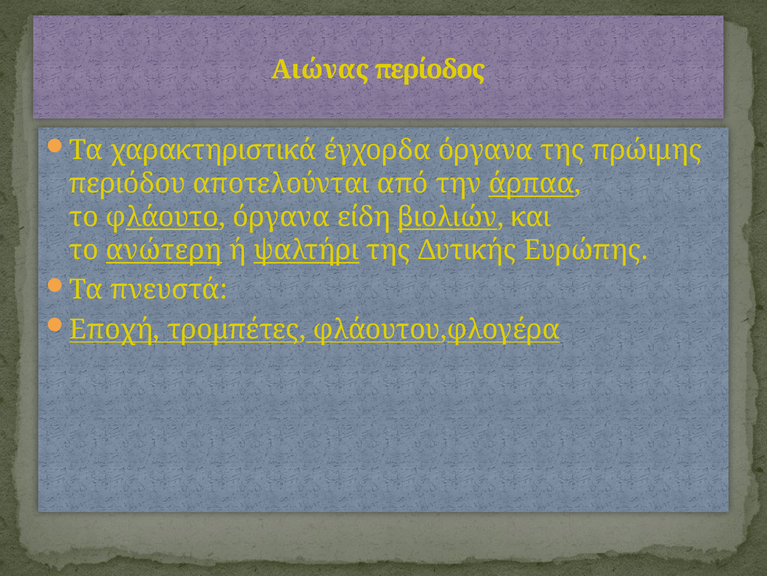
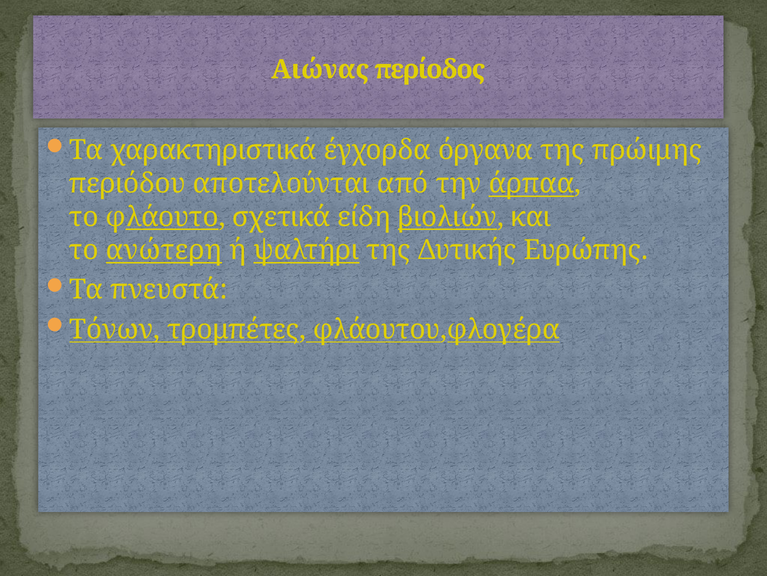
φλάουτο όργανα: όργανα -> σχετικά
Εποχή: Εποχή -> Τόνων
